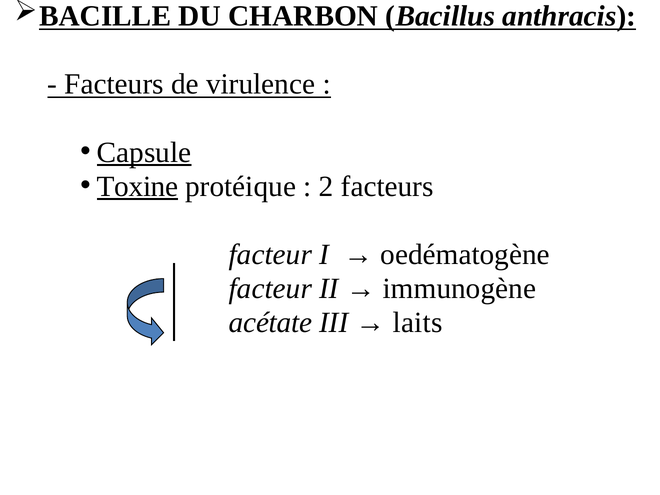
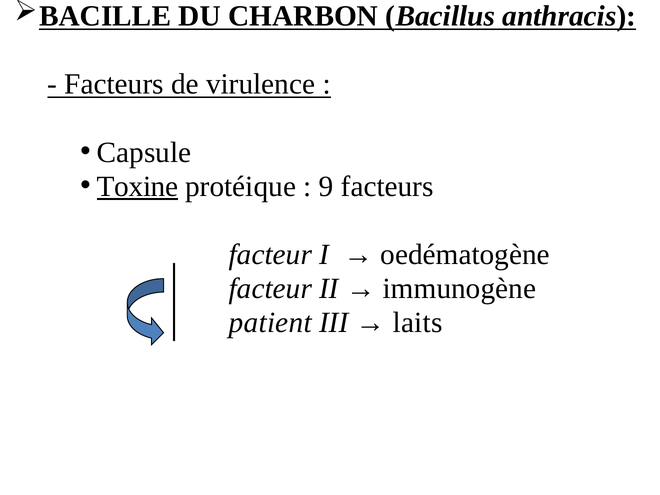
Capsule underline: present -> none
2: 2 -> 9
acétate: acétate -> patient
